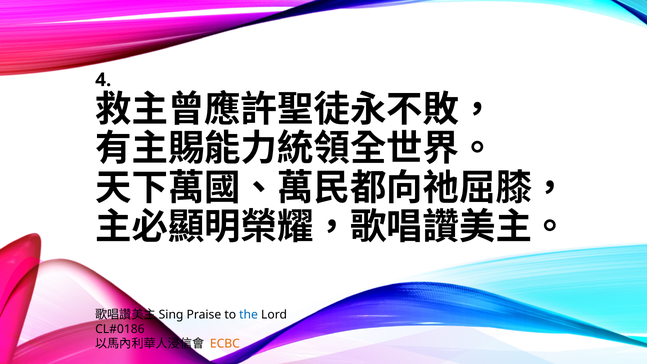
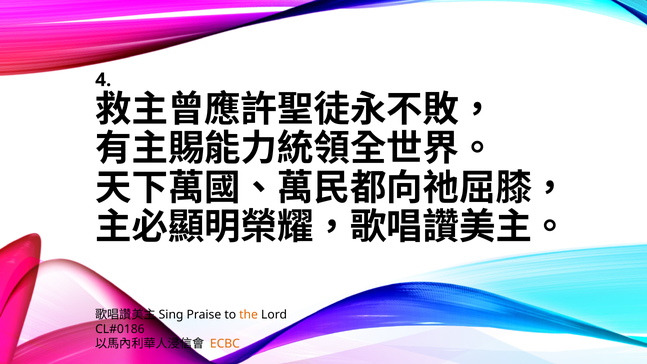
the colour: blue -> orange
